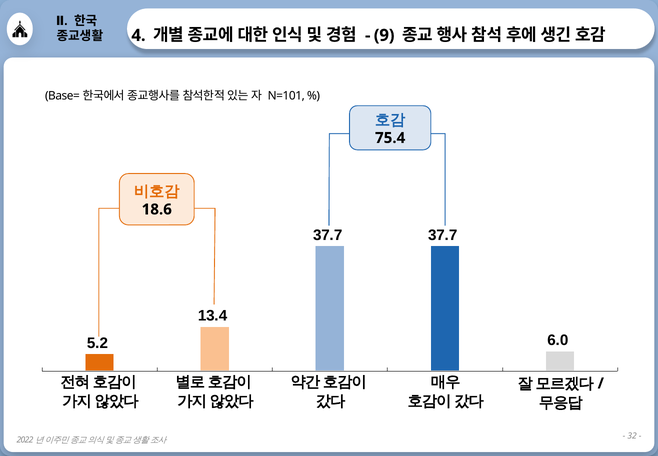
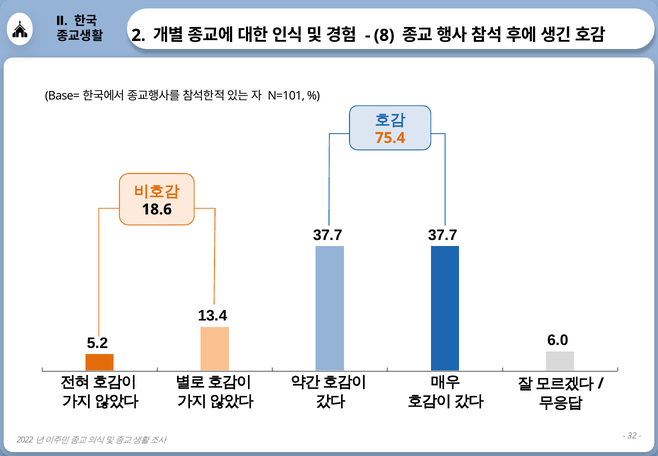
4: 4 -> 2
9: 9 -> 8
75.4 colour: black -> orange
